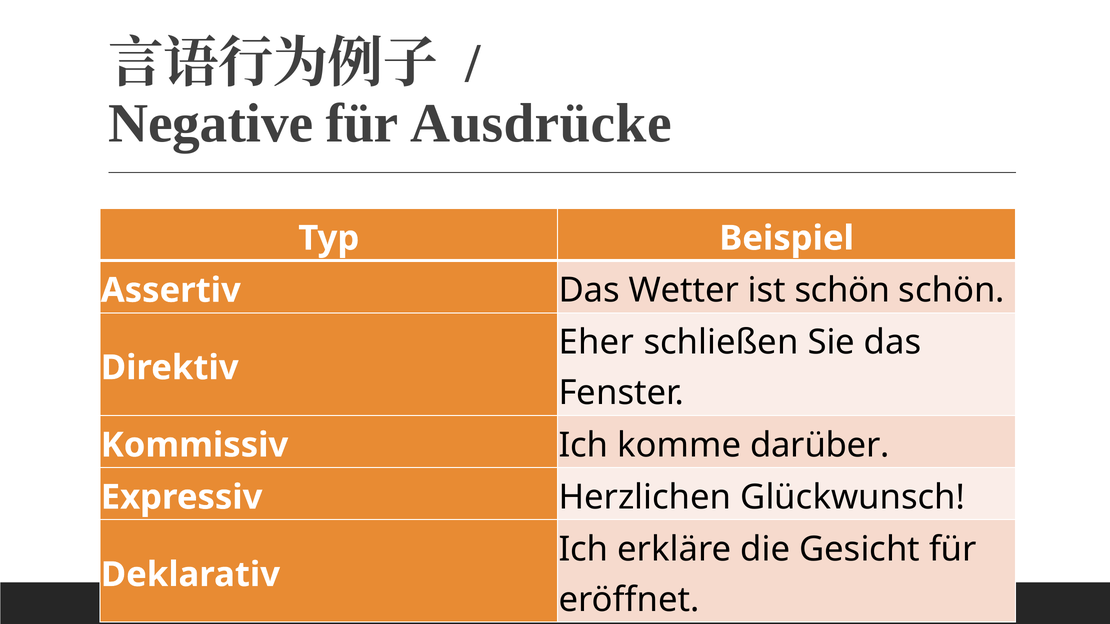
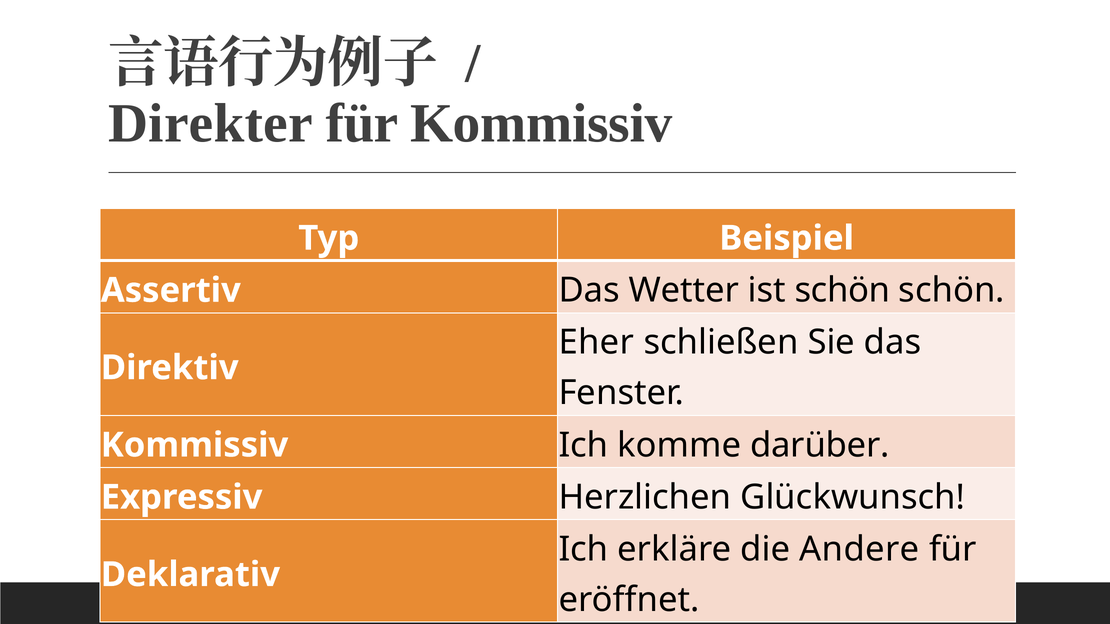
Negative: Negative -> Direkter
für Ausdrücke: Ausdrücke -> Kommissiv
Gesicht: Gesicht -> Andere
